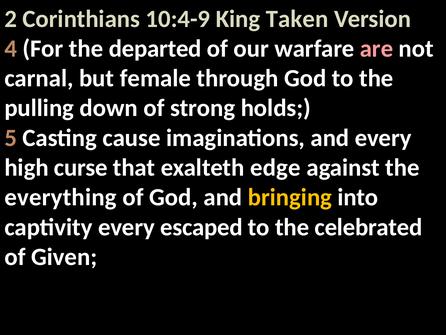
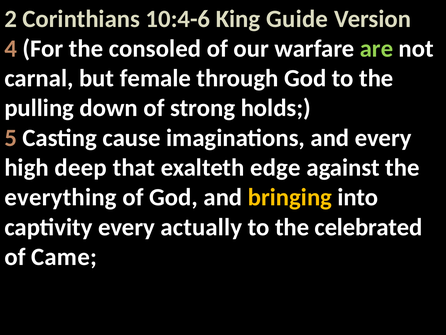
10:4-9: 10:4-9 -> 10:4-6
Taken: Taken -> Guide
departed: departed -> consoled
are colour: pink -> light green
curse: curse -> deep
escaped: escaped -> actually
Given: Given -> Came
